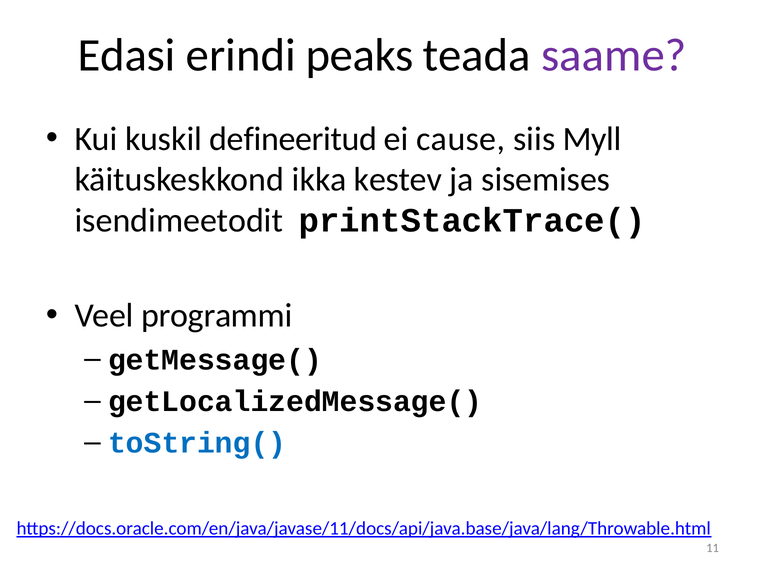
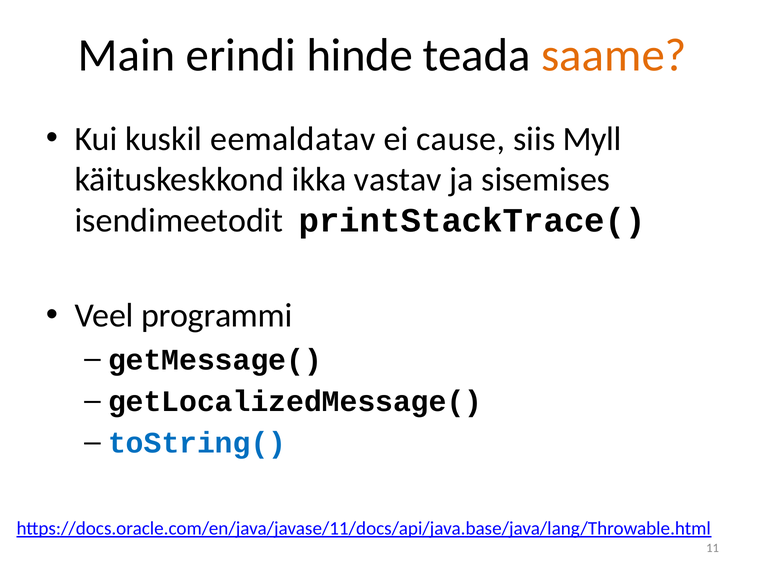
Edasi: Edasi -> Main
peaks: peaks -> hinde
saame colour: purple -> orange
defineeritud: defineeritud -> eemaldatav
kestev: kestev -> vastav
